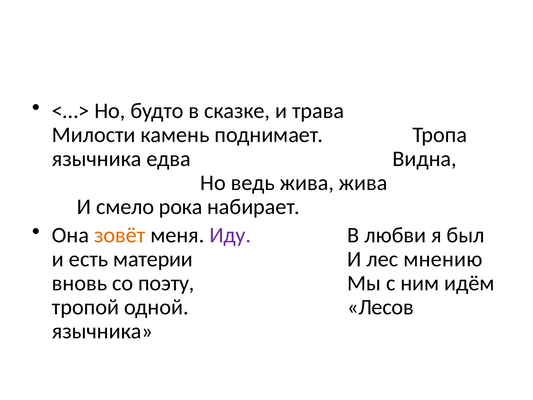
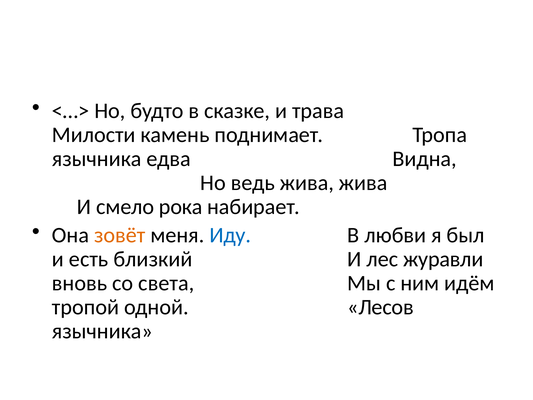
Иду colour: purple -> blue
материи: материи -> близкий
мнению: мнению -> журавли
поэту: поэту -> света
